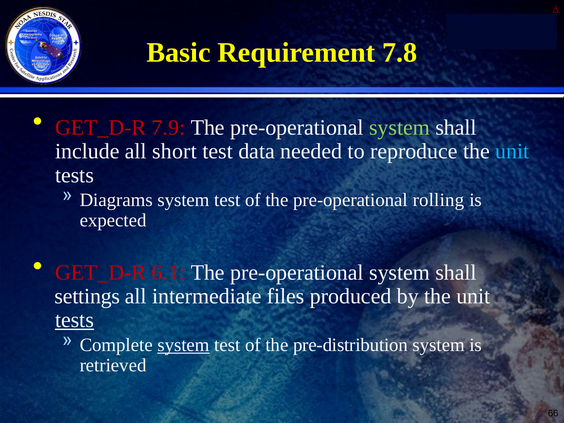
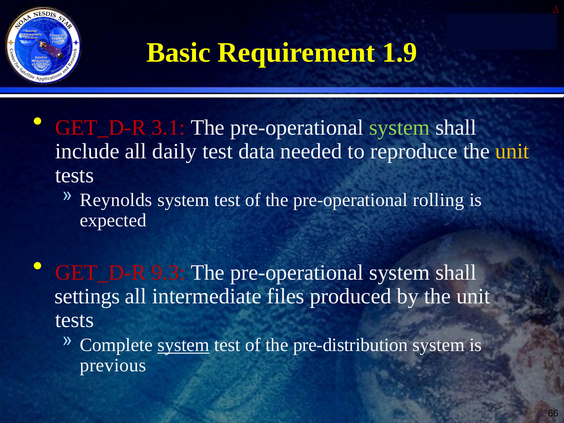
7.8: 7.8 -> 1.9
7.9: 7.9 -> 3.1
short: short -> daily
unit at (512, 151) colour: light blue -> yellow
Diagrams: Diagrams -> Reynolds
6.1: 6.1 -> 9.3
tests at (74, 320) underline: present -> none
retrieved: retrieved -> previous
